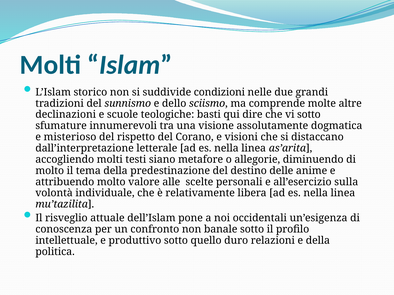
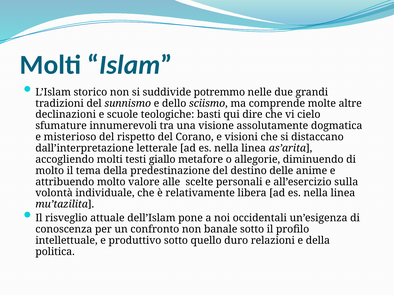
condizioni: condizioni -> potremmo
vi sotto: sotto -> cielo
siano: siano -> giallo
